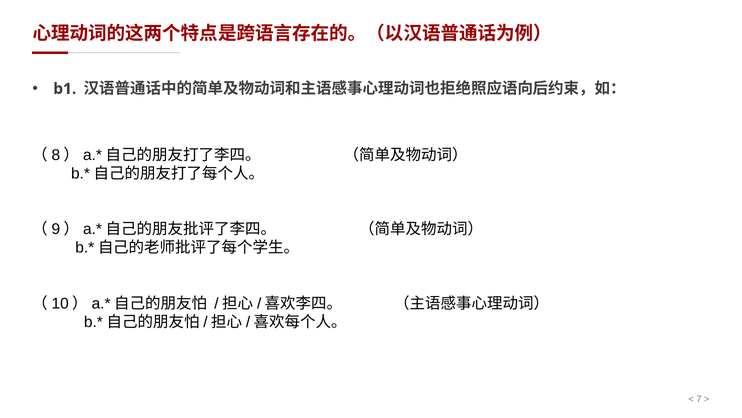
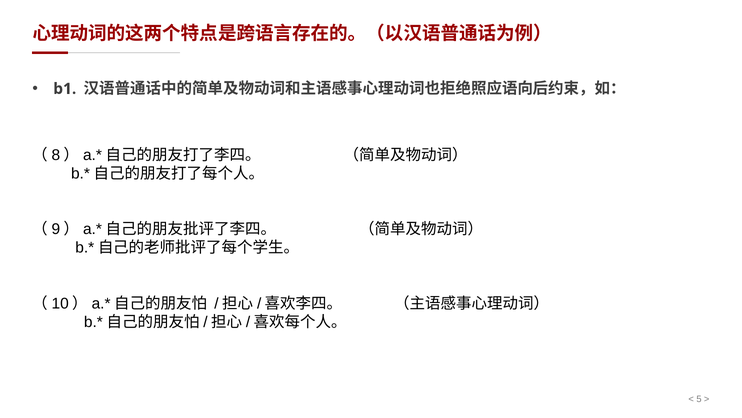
7: 7 -> 5
